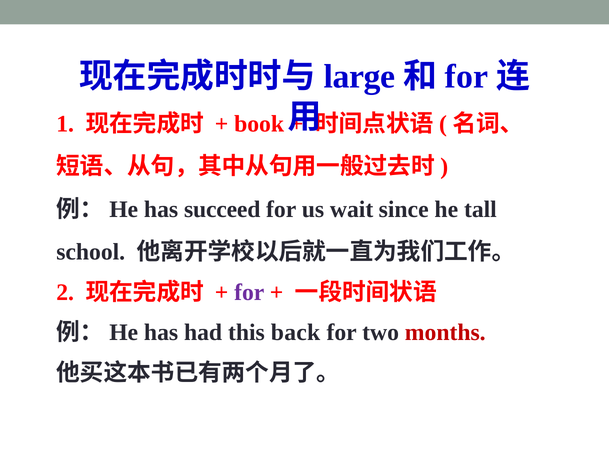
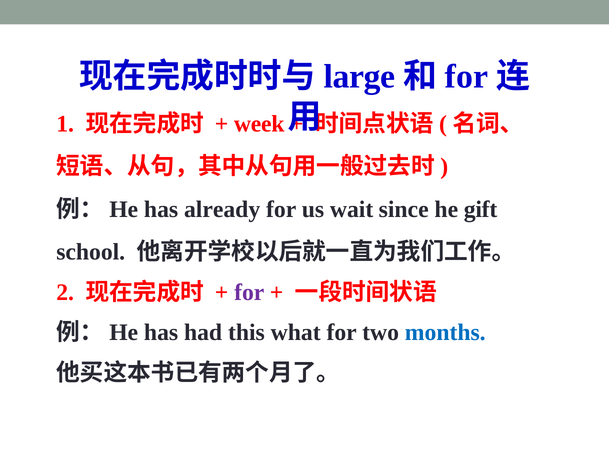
book: book -> week
succeed: succeed -> already
tall: tall -> gift
back: back -> what
months colour: red -> blue
